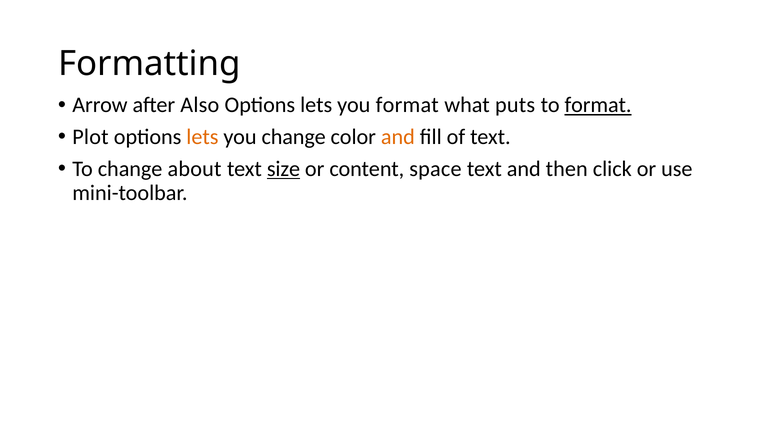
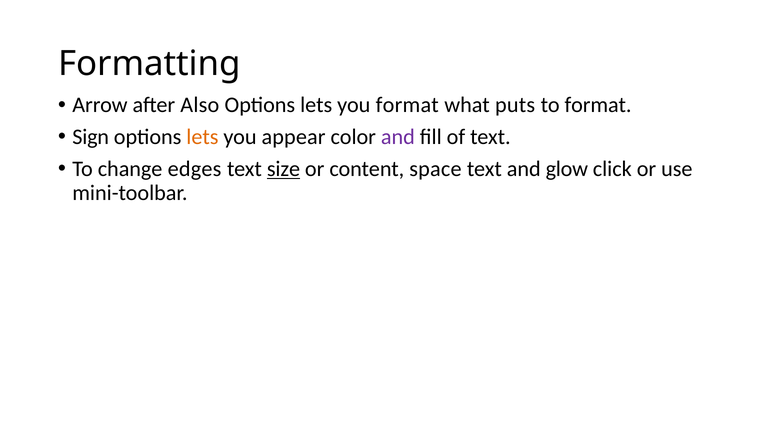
format at (598, 105) underline: present -> none
Plot: Plot -> Sign
you change: change -> appear
and at (398, 137) colour: orange -> purple
about: about -> edges
then: then -> glow
